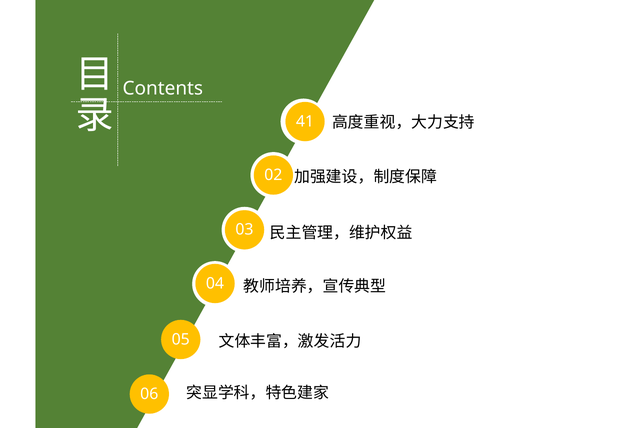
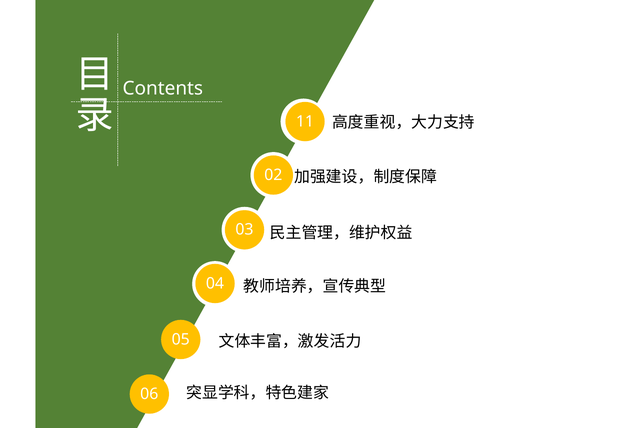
41: 41 -> 11
